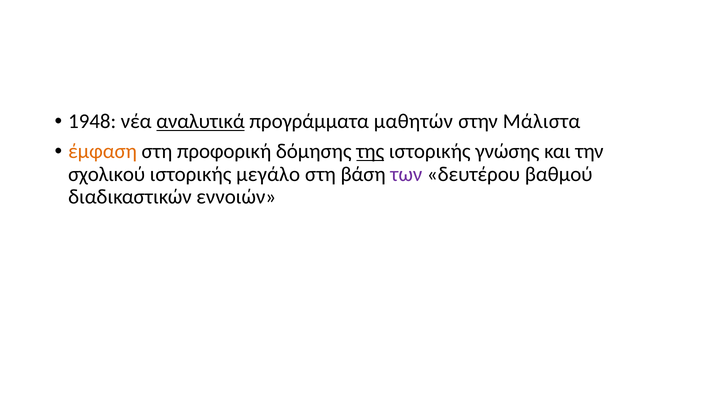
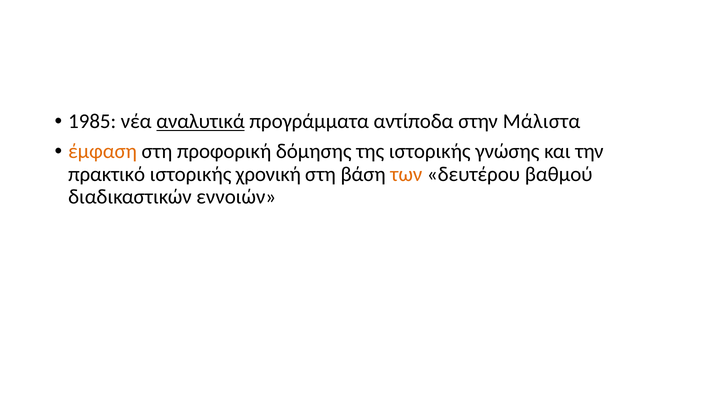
1948: 1948 -> 1985
μαθητών: μαθητών -> αντίποδα
της underline: present -> none
σχολικού: σχολικού -> πρακτικό
μεγάλο: μεγάλο -> χρονική
των colour: purple -> orange
